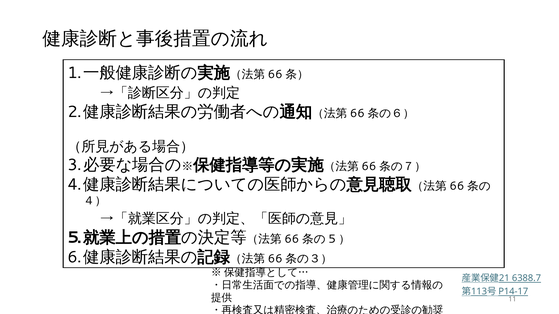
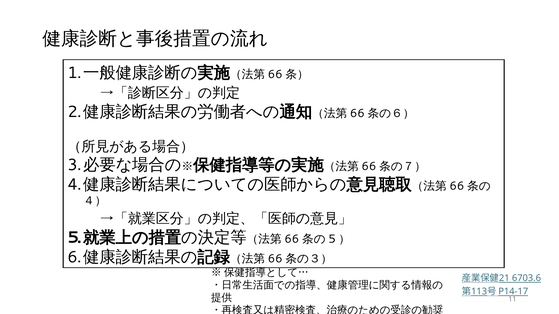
6388.7: 6388.7 -> 6703.6
